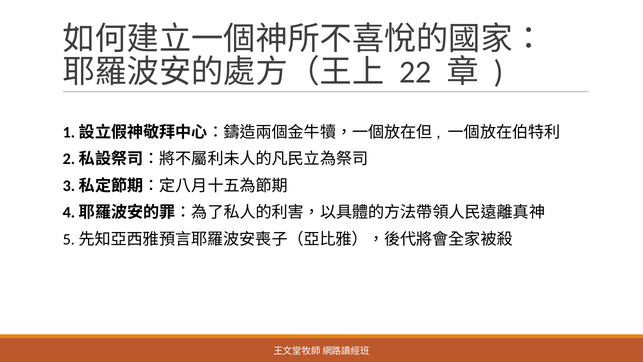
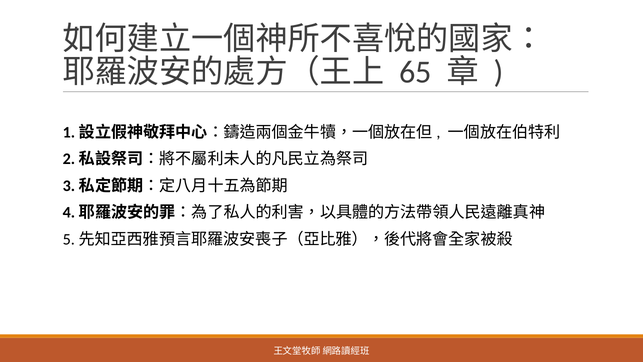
22: 22 -> 65
